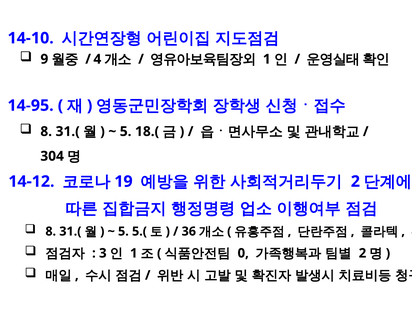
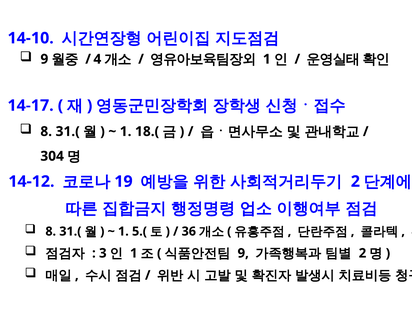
14-95: 14-95 -> 14-17
5 at (126, 131): 5 -> 1
5 at (123, 231): 5 -> 1
0 at (243, 253): 0 -> 9
